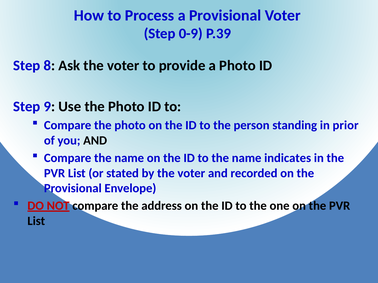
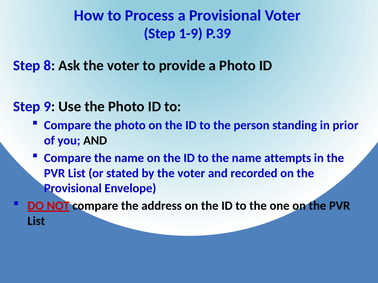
0-9: 0-9 -> 1-9
indicates: indicates -> attempts
